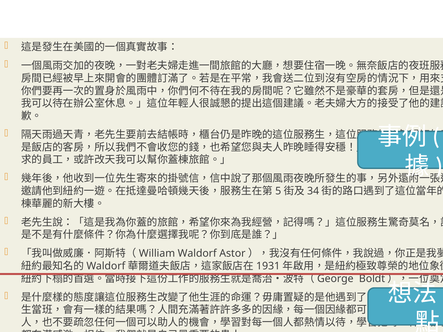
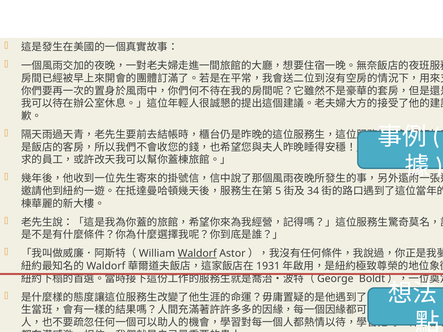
Waldorf underline: none -> present
